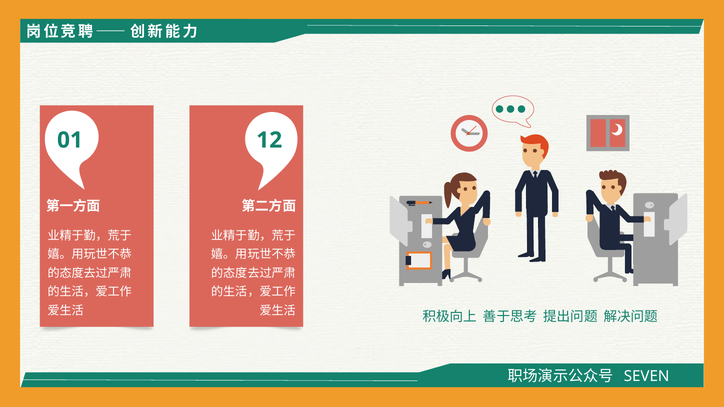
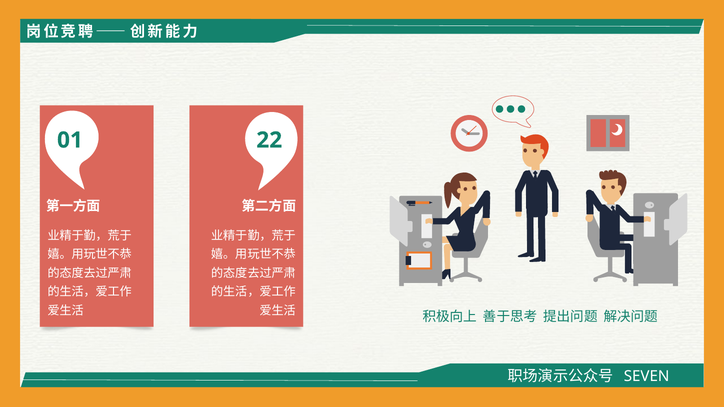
12: 12 -> 22
